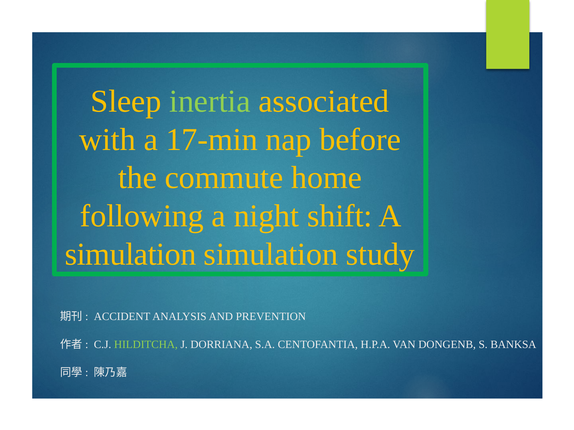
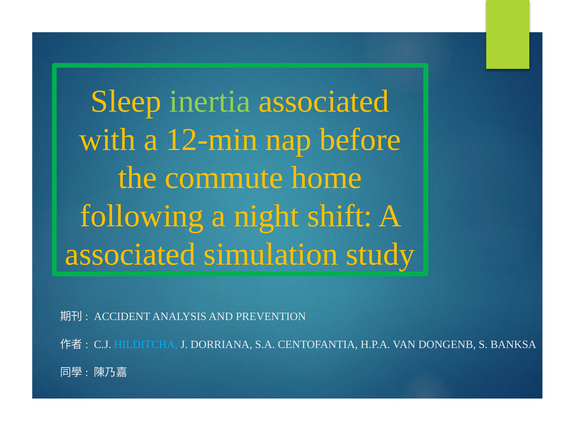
17-min: 17-min -> 12-min
simulation at (130, 255): simulation -> associated
HILDITCHA colour: light green -> light blue
